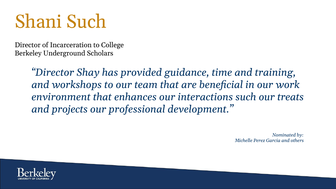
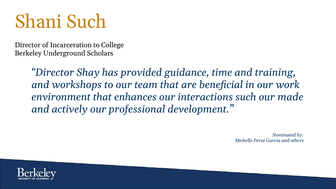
treats: treats -> made
projects: projects -> actively
